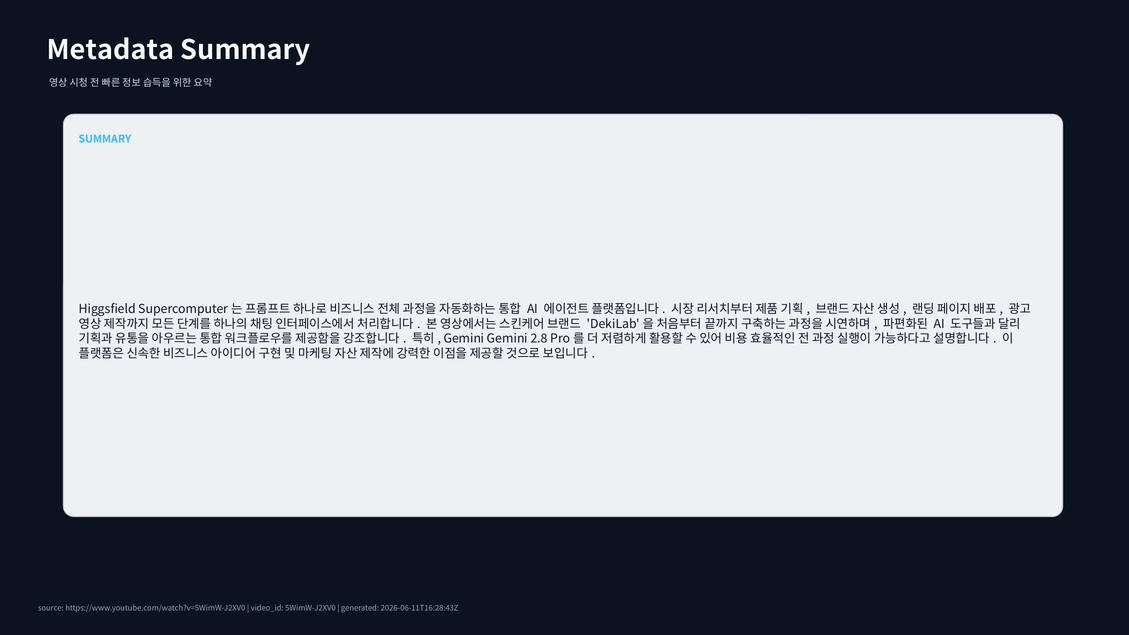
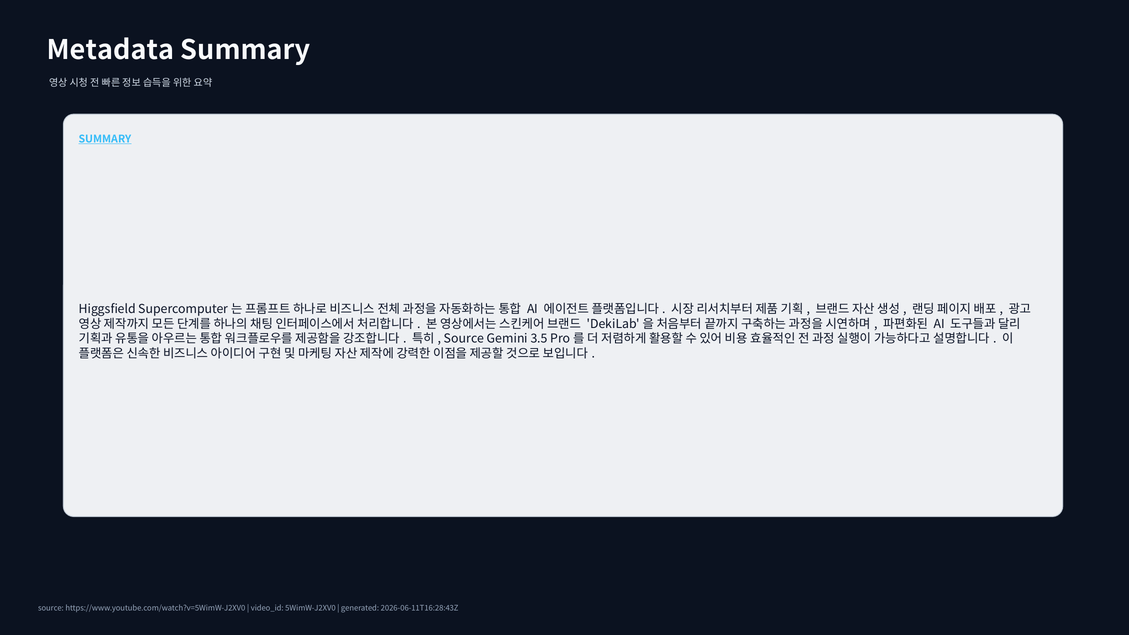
SUMMARY at (105, 139) underline: none -> present
Gemini at (464, 339): Gemini -> Source
2.8: 2.8 -> 3.5
